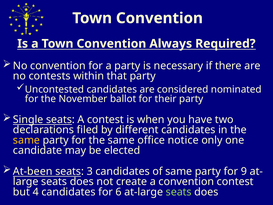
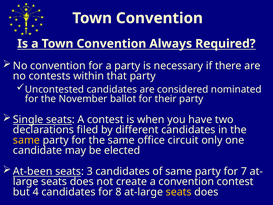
notice: notice -> circuit
9: 9 -> 7
6: 6 -> 8
seats at (179, 192) colour: light green -> yellow
